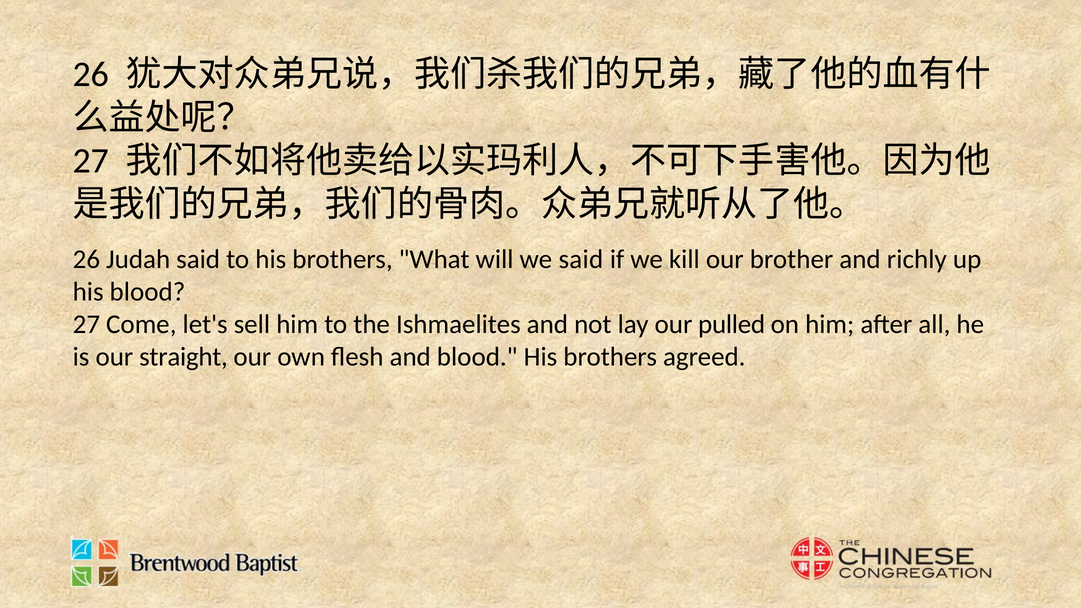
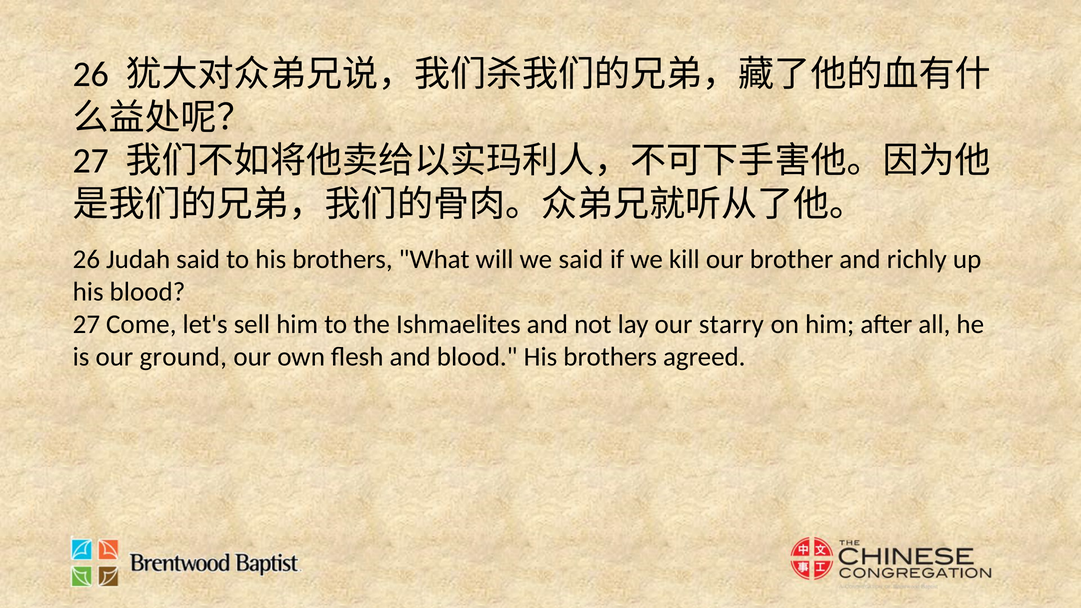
pulled: pulled -> starry
straight: straight -> ground
